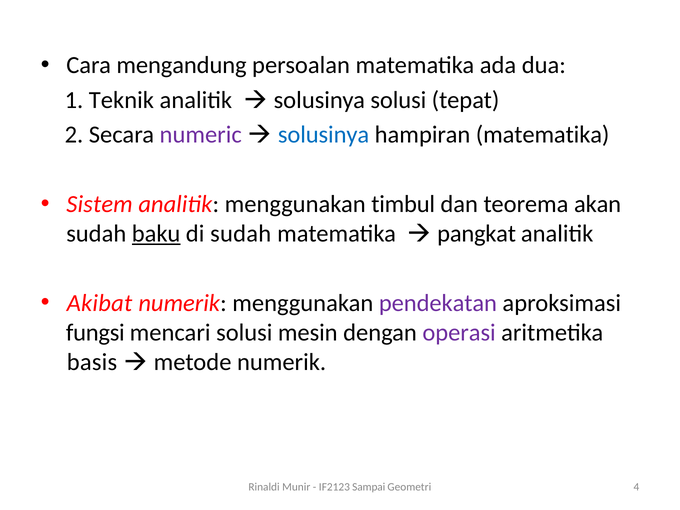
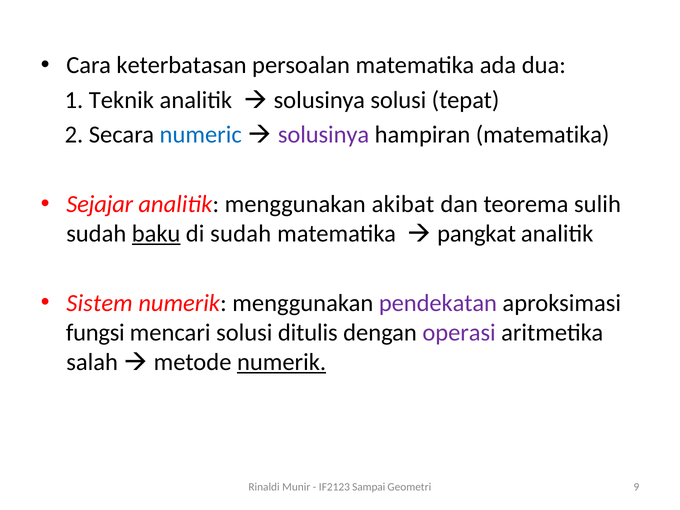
mengandung: mengandung -> keterbatasan
numeric colour: purple -> blue
solusinya at (324, 135) colour: blue -> purple
Sistem: Sistem -> Sejajar
timbul: timbul -> akibat
akan: akan -> sulih
Akibat: Akibat -> Sistem
mesin: mesin -> ditulis
basis: basis -> salah
numerik at (282, 362) underline: none -> present
4: 4 -> 9
